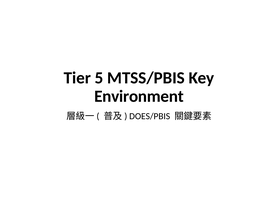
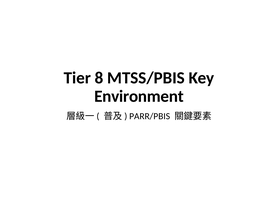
5: 5 -> 8
DOES/PBIS: DOES/PBIS -> PARR/PBIS
